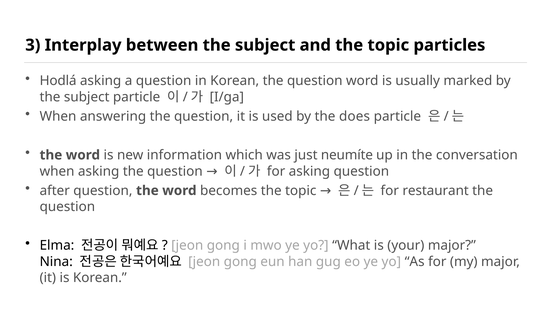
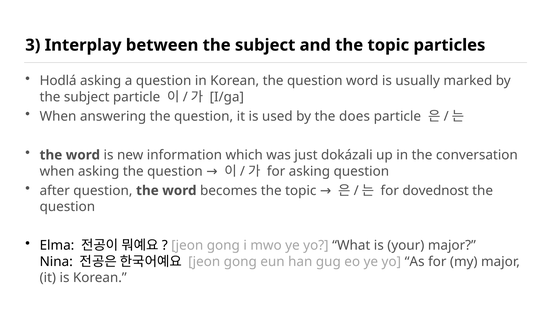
neumíte: neumíte -> dokázali
restaurant: restaurant -> dovednost
